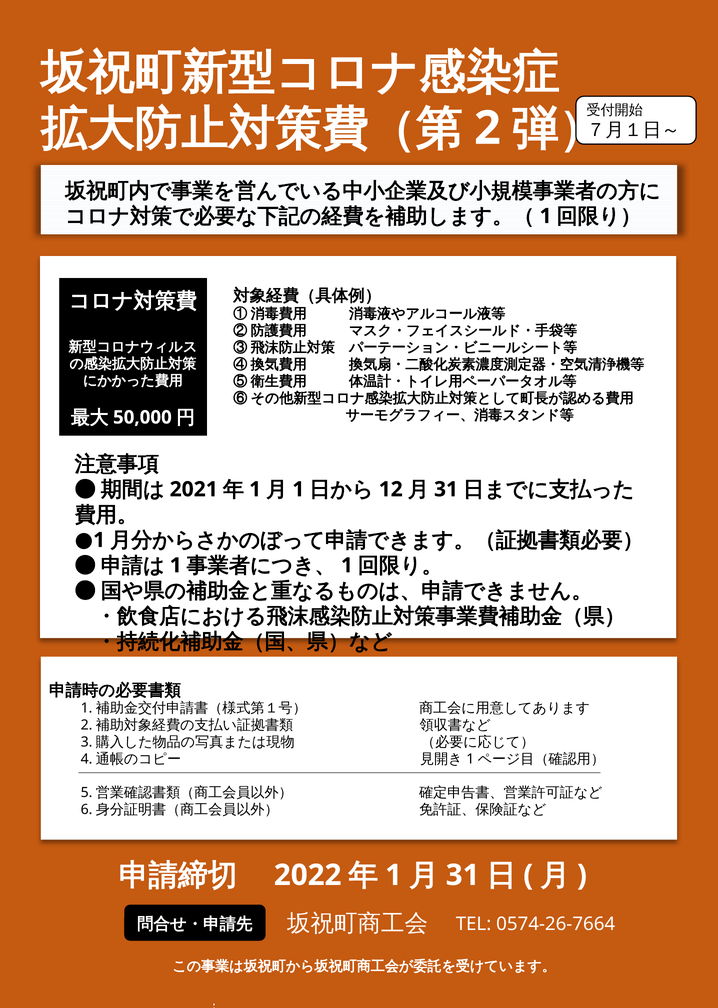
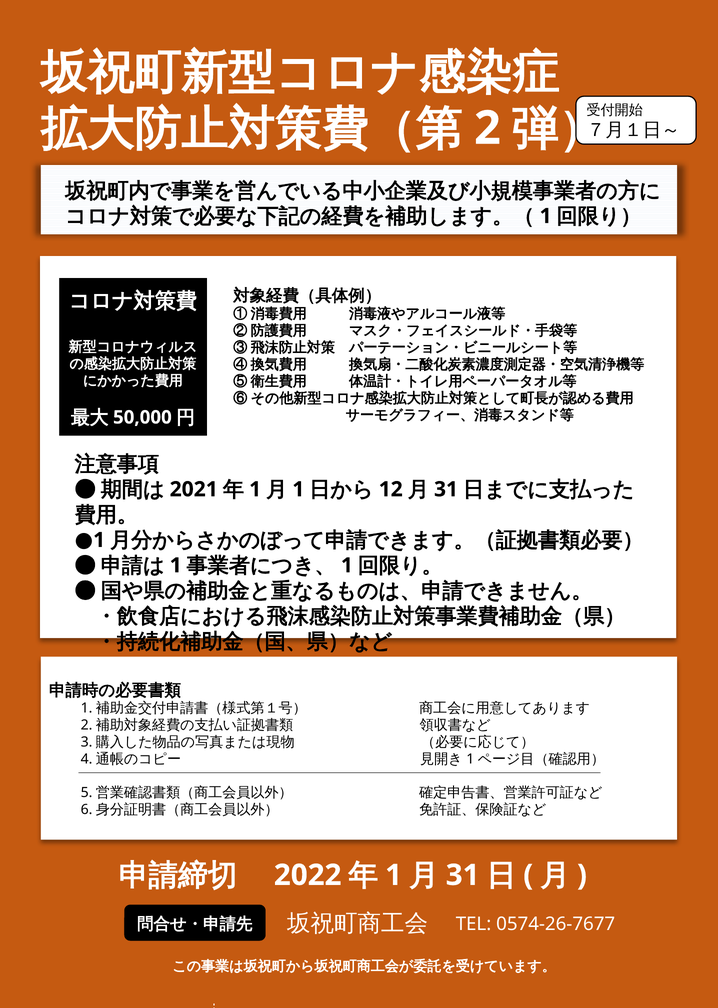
0574-26-7664: 0574-26-7664 -> 0574-26-7677
